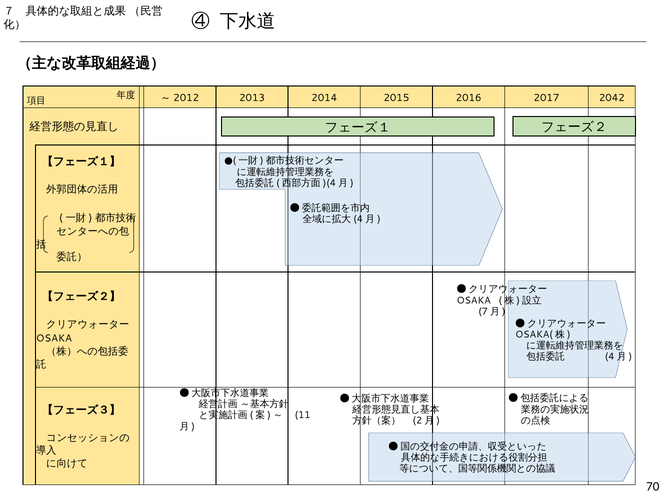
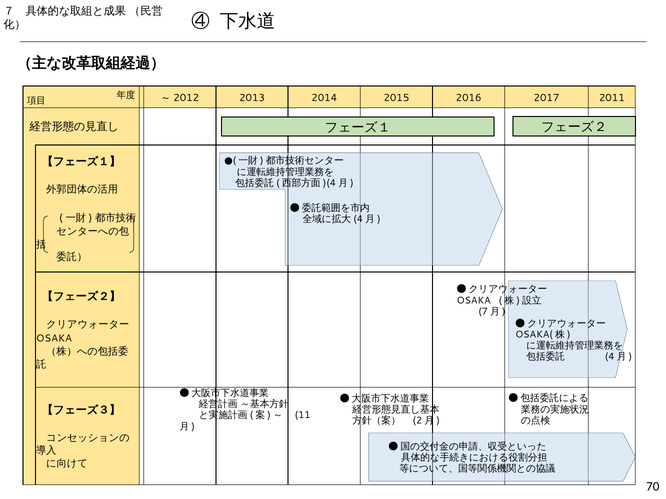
2042: 2042 -> 2011
